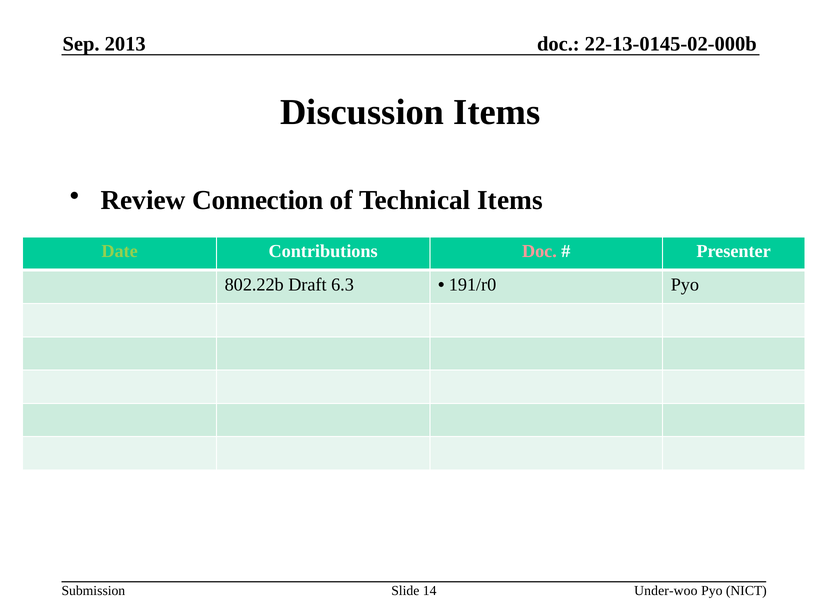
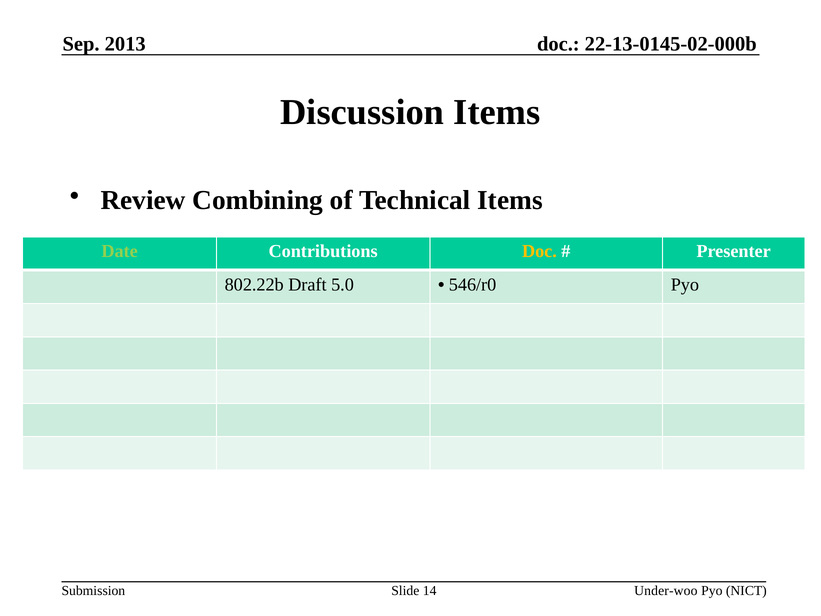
Connection: Connection -> Combining
Doc at (539, 251) colour: pink -> yellow
6.3: 6.3 -> 5.0
191/r0: 191/r0 -> 546/r0
